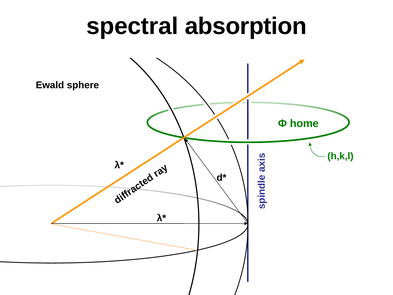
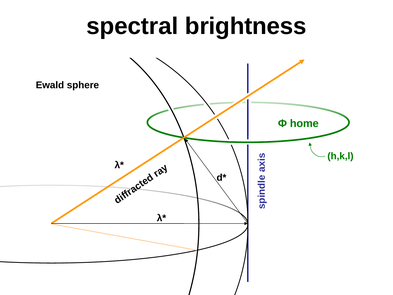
absorption: absorption -> brightness
